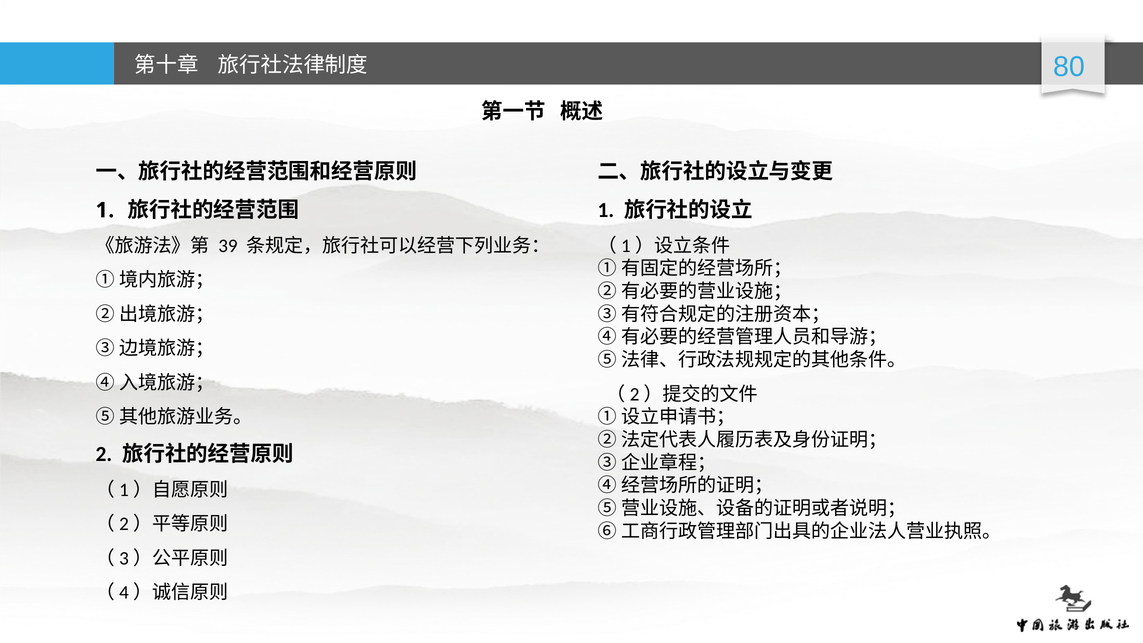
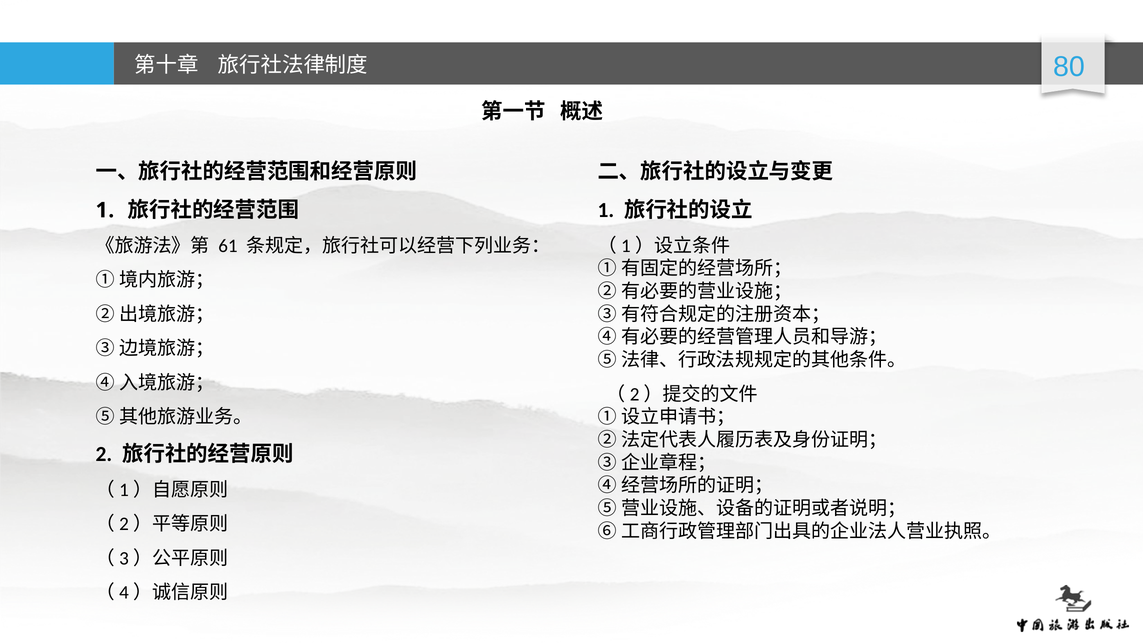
39: 39 -> 61
